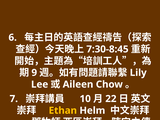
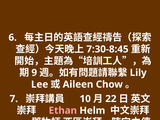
Ethan colour: yellow -> pink
